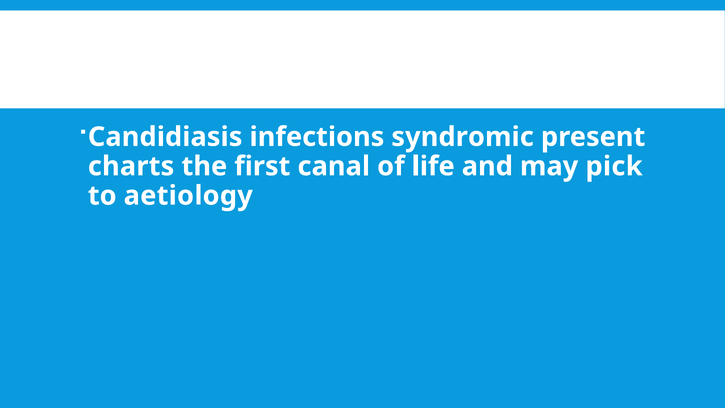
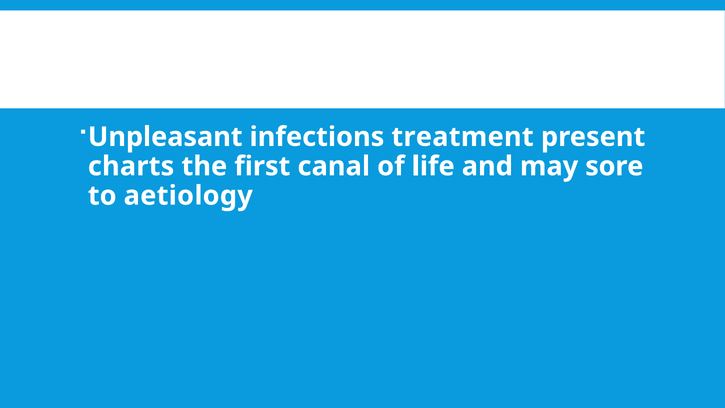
Candidiasis: Candidiasis -> Unpleasant
syndromic: syndromic -> treatment
pick: pick -> sore
